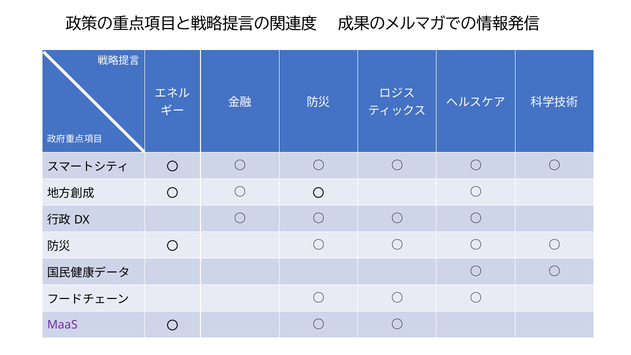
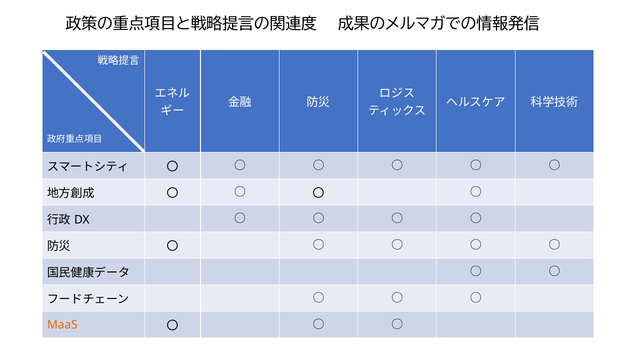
MaaS colour: purple -> orange
